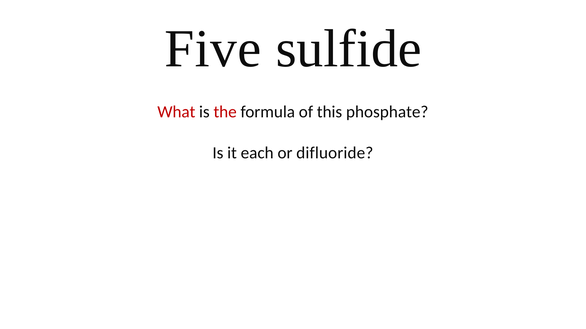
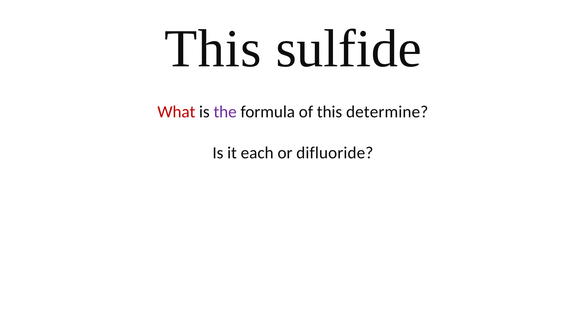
Five at (213, 49): Five -> This
the colour: red -> purple
phosphate: phosphate -> determine
